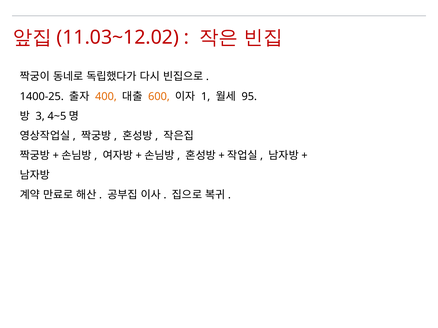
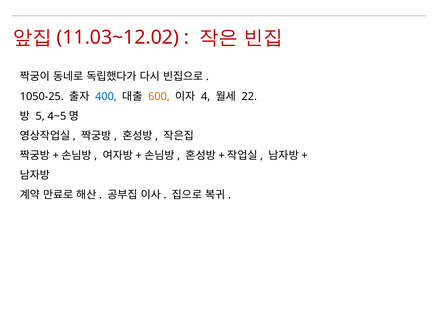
1400-25: 1400-25 -> 1050-25
400 colour: orange -> blue
1: 1 -> 4
95: 95 -> 22
3: 3 -> 5
